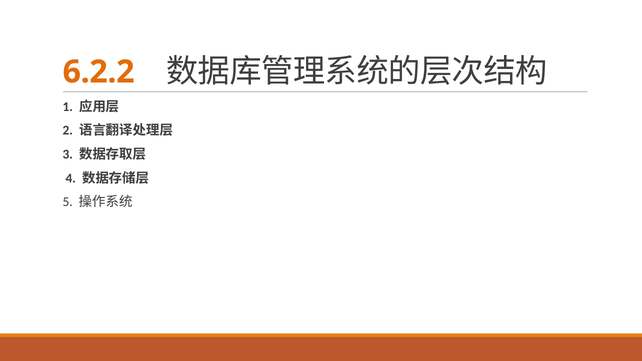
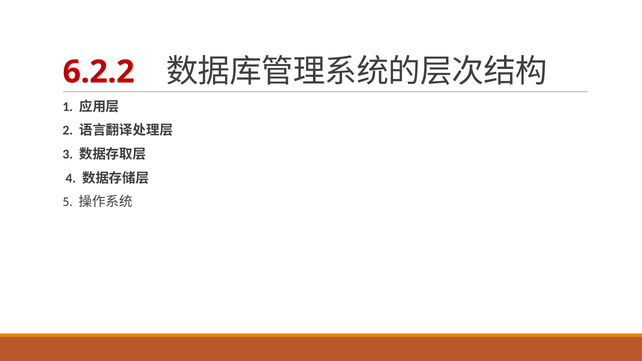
6.2.2 colour: orange -> red
